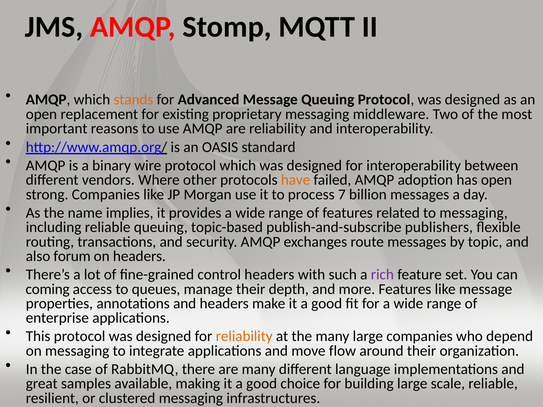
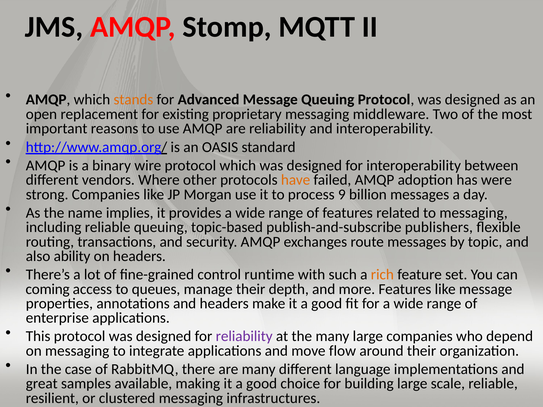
has open: open -> were
7: 7 -> 9
forum: forum -> ability
control headers: headers -> runtime
rich colour: purple -> orange
reliability at (244, 337) colour: orange -> purple
